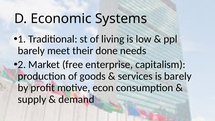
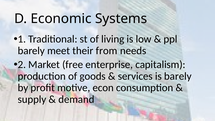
done: done -> from
